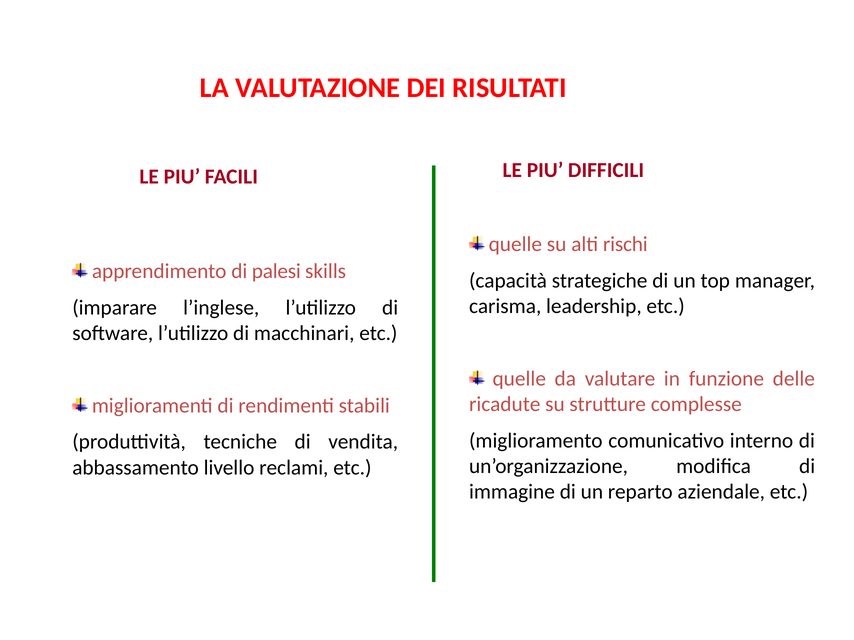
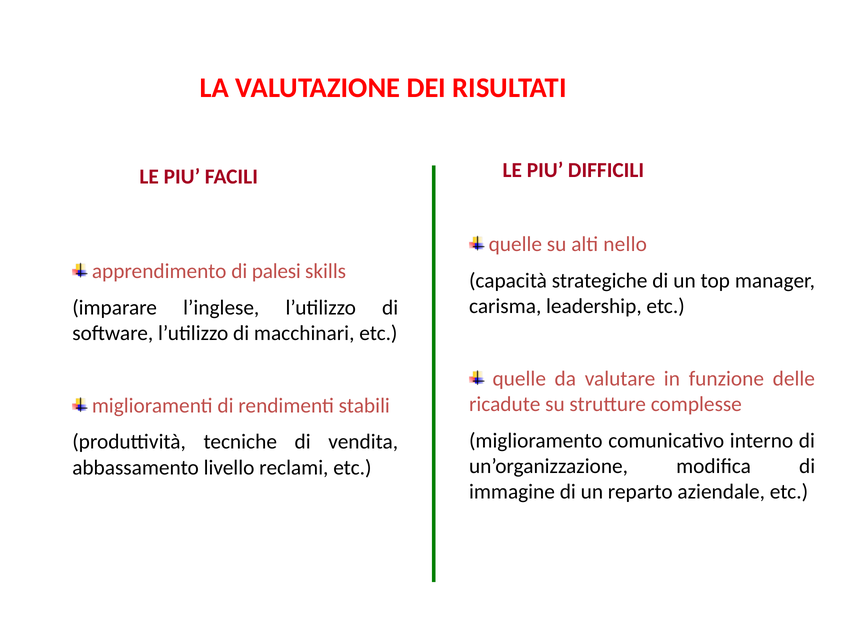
rischi: rischi -> nello
